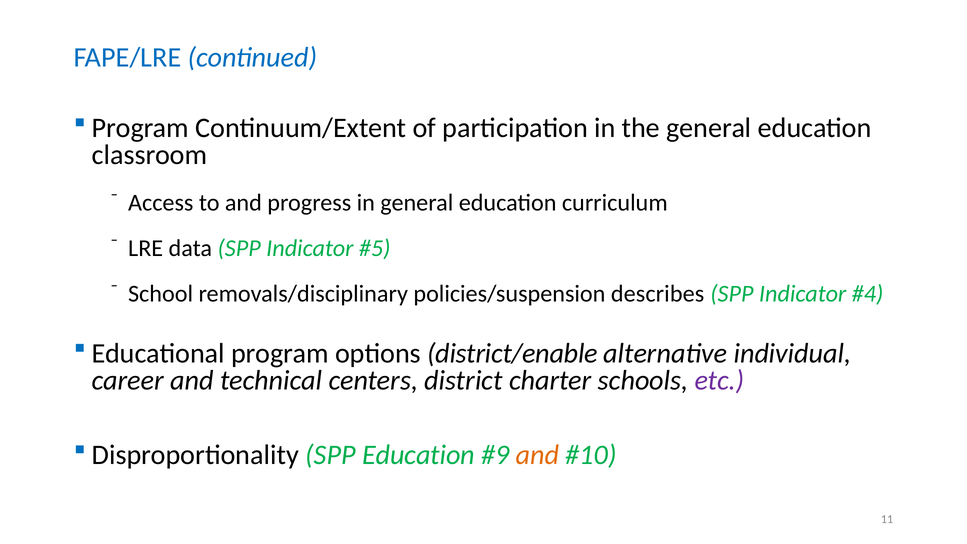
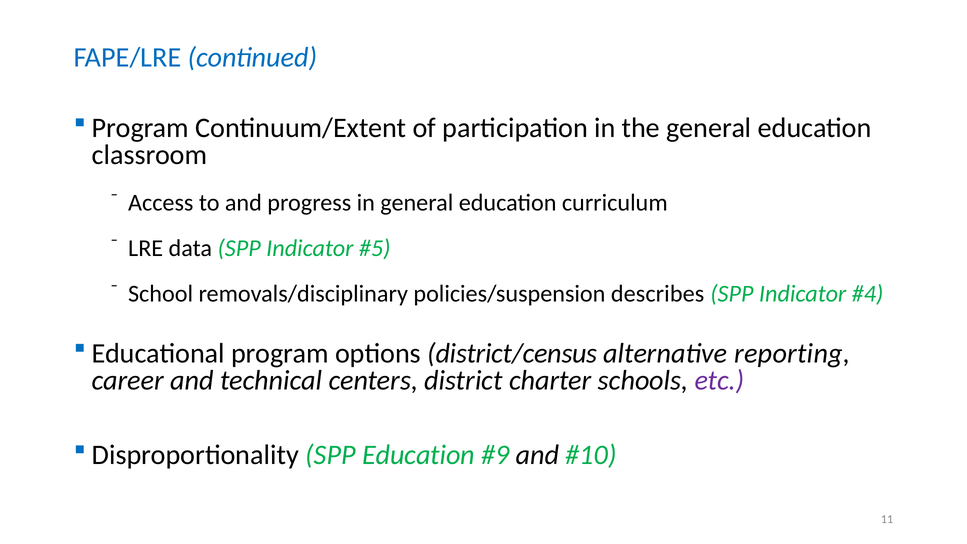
district/enable: district/enable -> district/census
individual: individual -> reporting
and at (537, 455) colour: orange -> black
